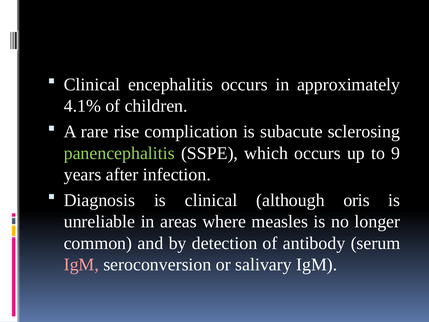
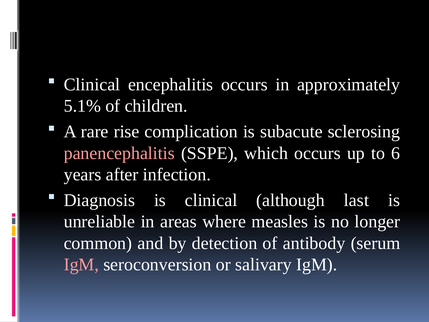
4.1%: 4.1% -> 5.1%
panencephalitis colour: light green -> pink
9: 9 -> 6
oris: oris -> last
